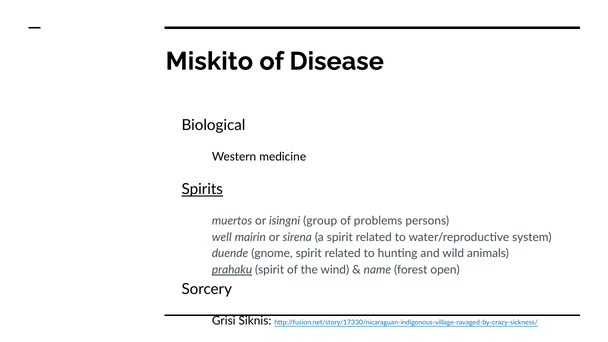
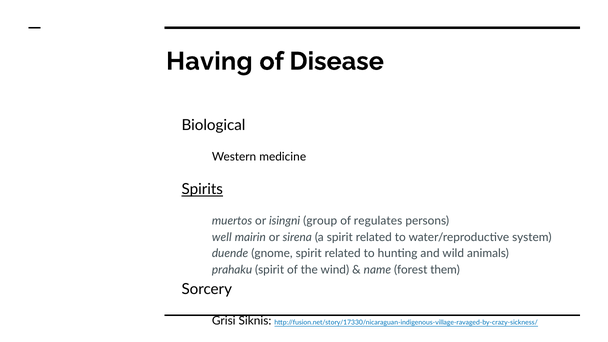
Miskito: Miskito -> Having
problems: problems -> regulates
prahaku underline: present -> none
open: open -> them
